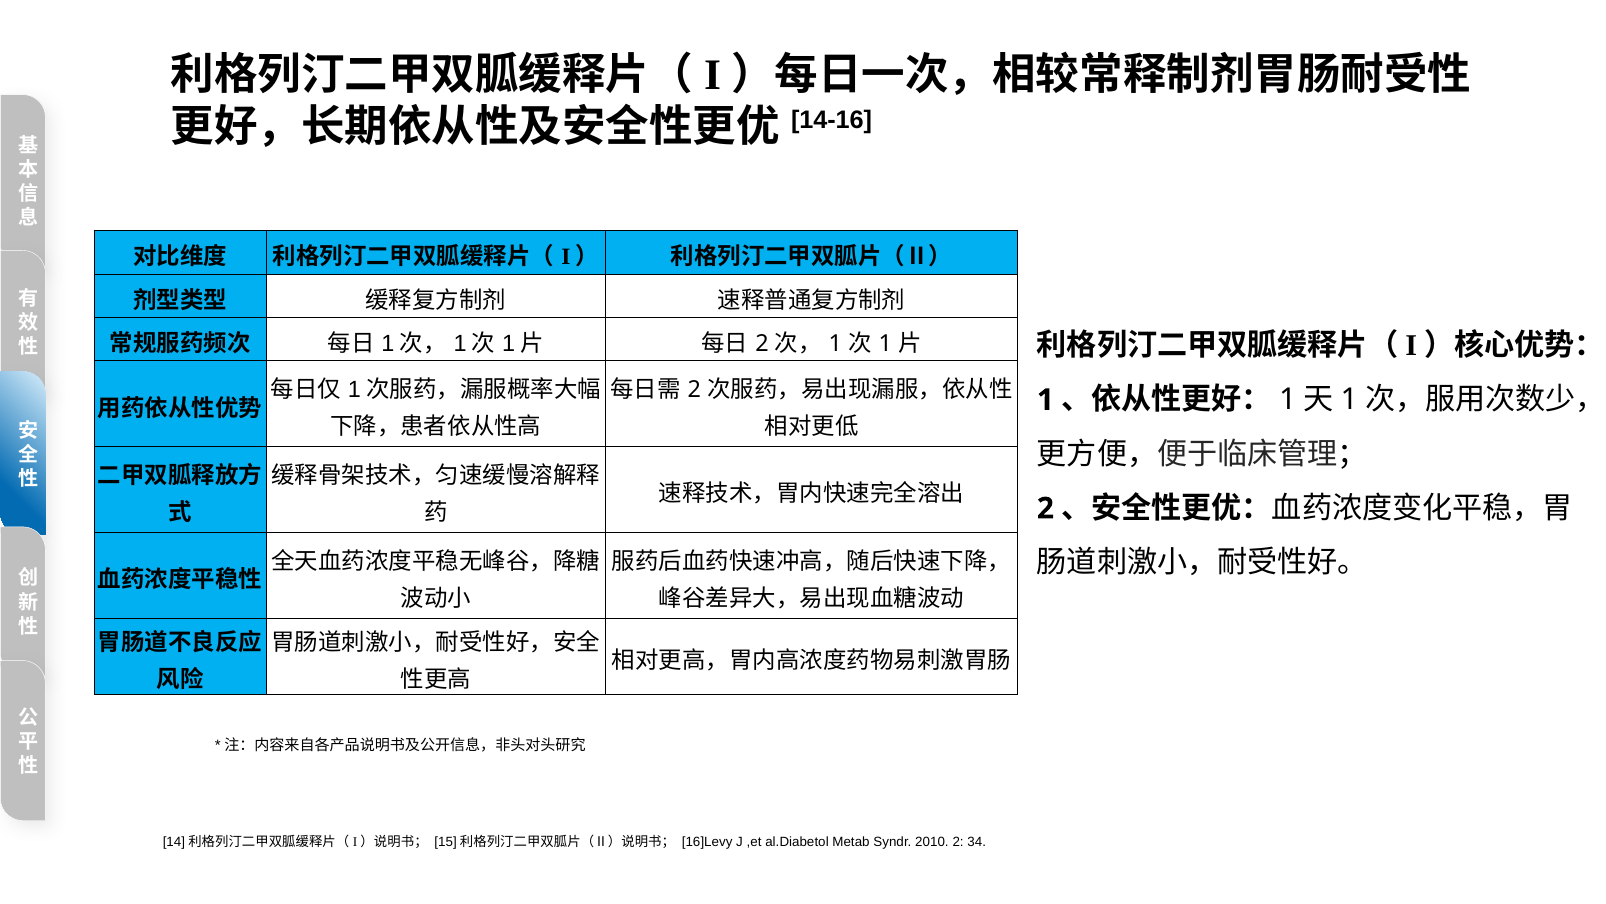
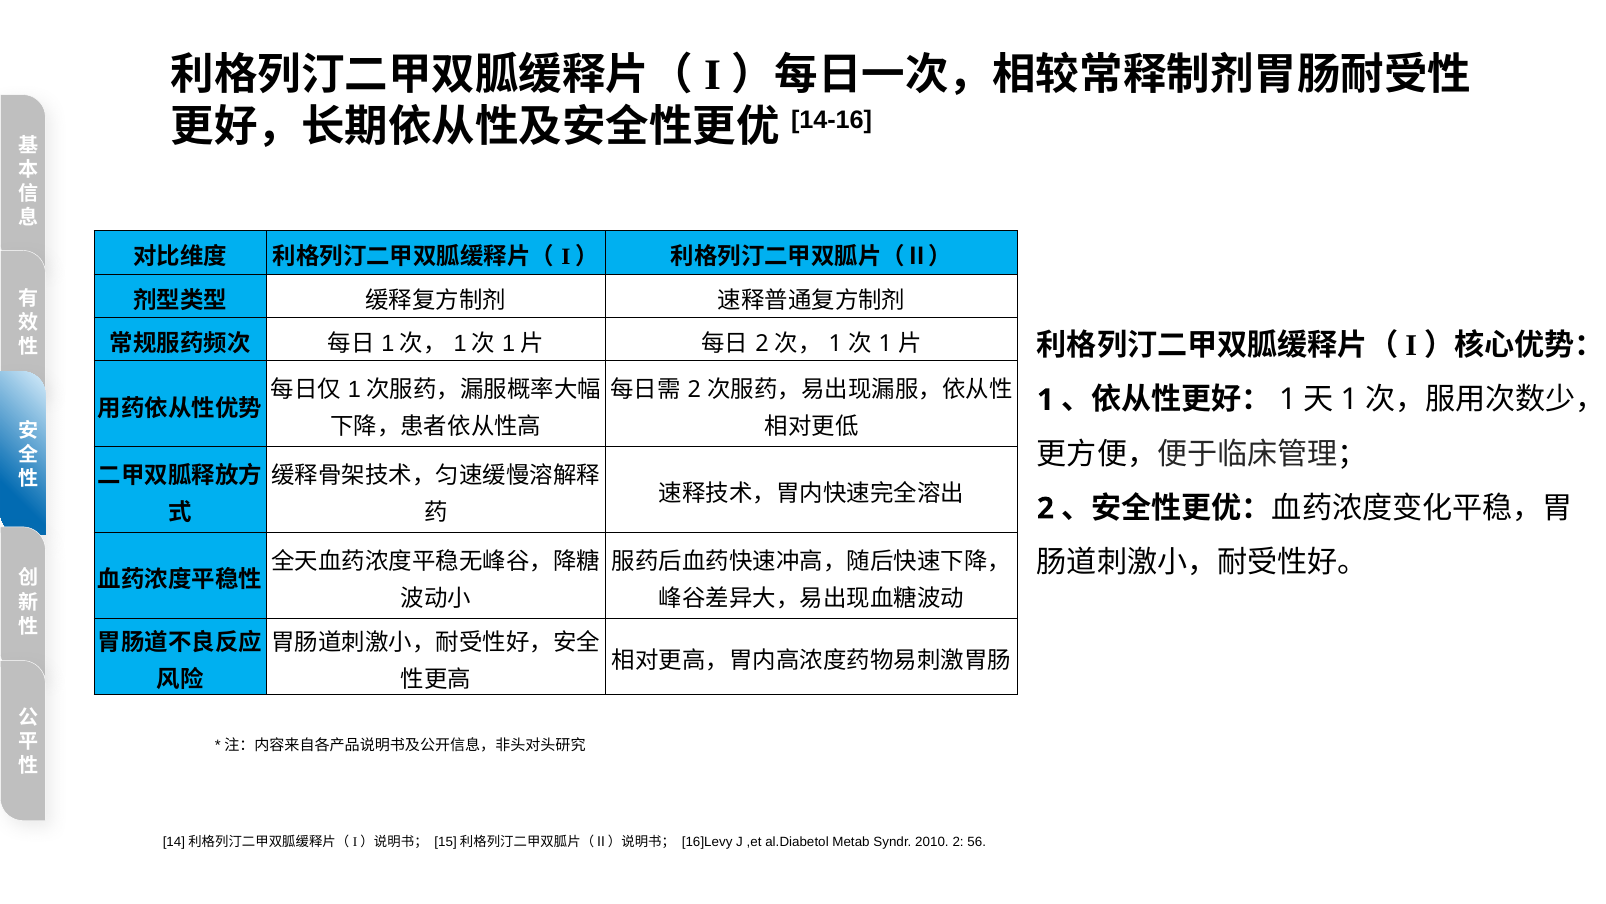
34: 34 -> 56
